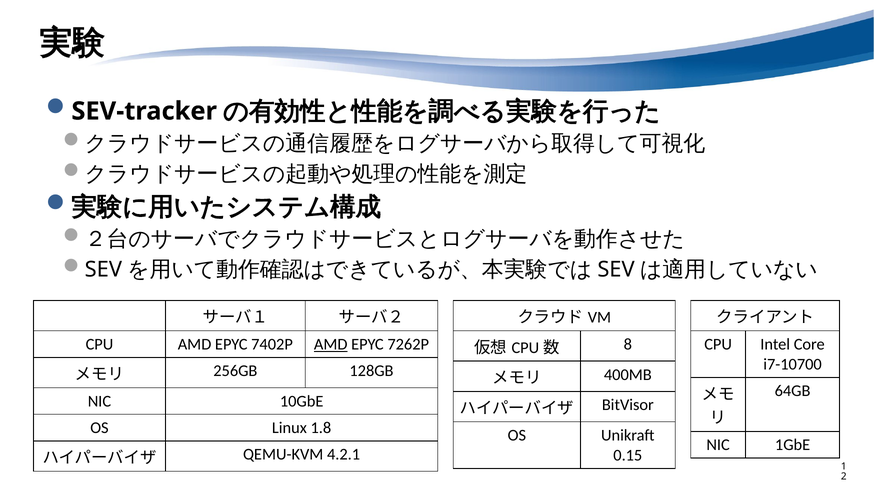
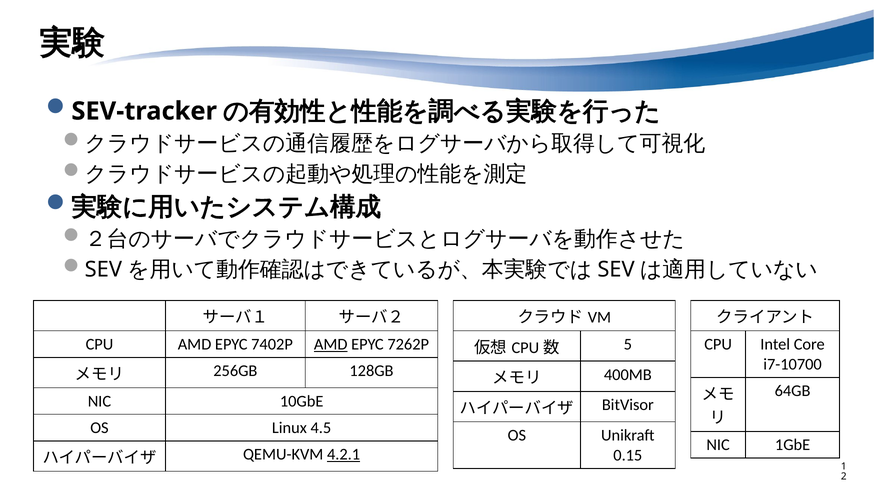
8: 8 -> 5
1.8: 1.8 -> 4.5
4.2.1 underline: none -> present
